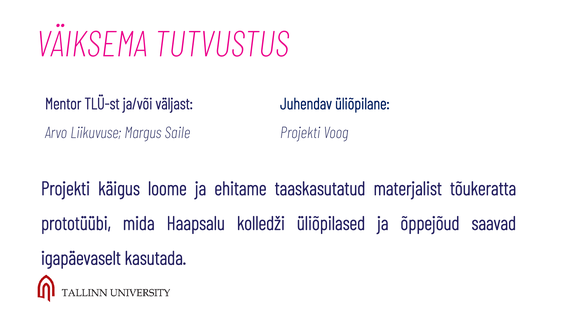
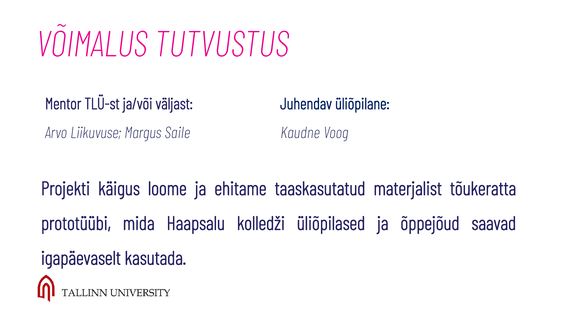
VÄIKSEMA: VÄIKSEMA -> VÕIMALUS
Projekti at (300, 133): Projekti -> Kaudne
